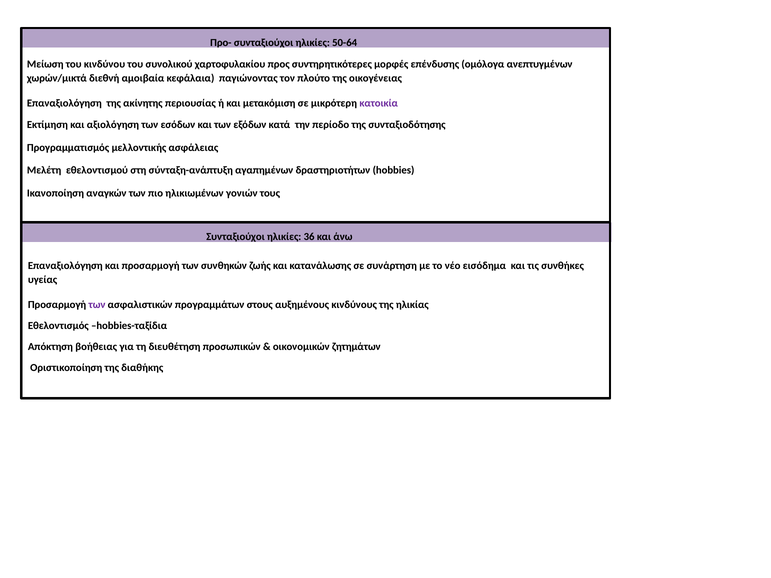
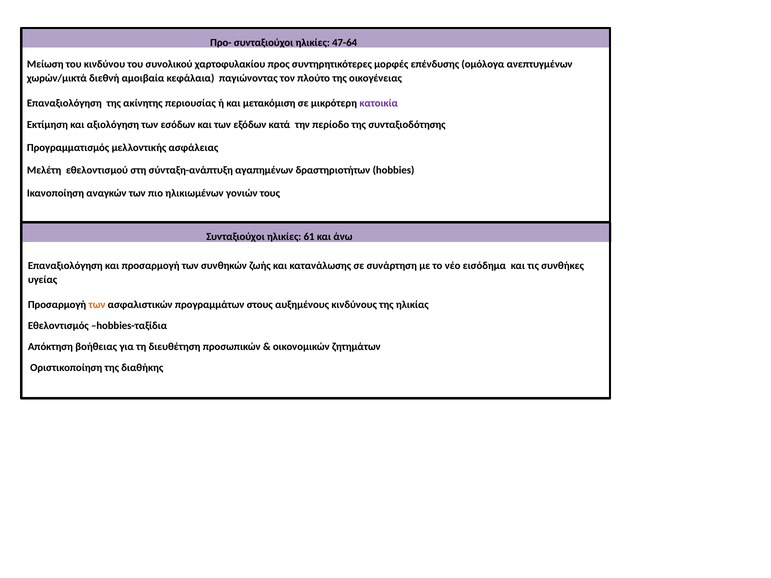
50-64: 50-64 -> 47-64
36: 36 -> 61
των at (97, 305) colour: purple -> orange
